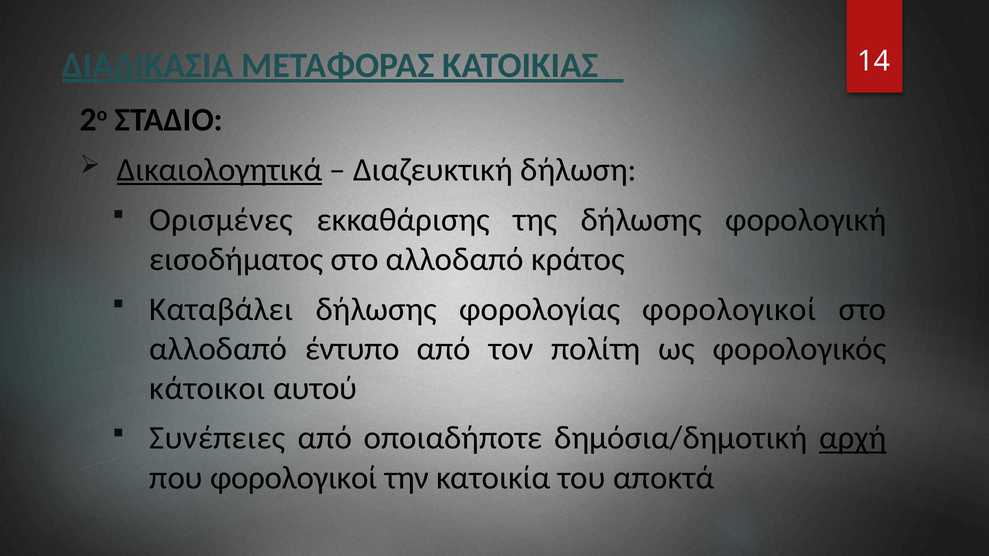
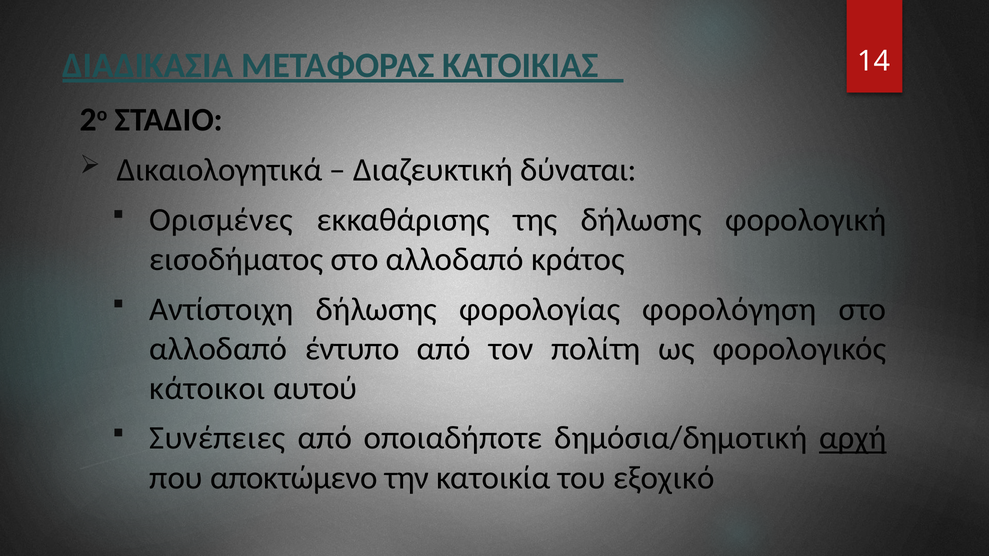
Δικαιολογητικά underline: present -> none
δήλωση: δήλωση -> δύναται
Καταβάλει: Καταβάλει -> Αντίστοιχη
φορολογίας φορολογικοί: φορολογικοί -> φορολόγηση
που φορολογικοί: φορολογικοί -> αποκτώμενο
αποκτά: αποκτά -> εξοχικό
